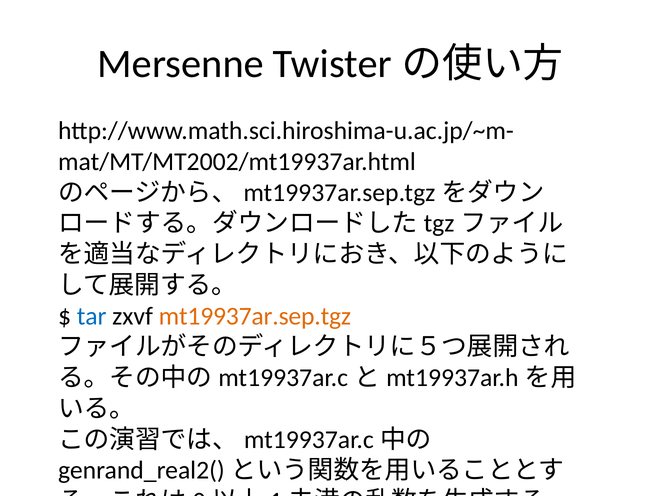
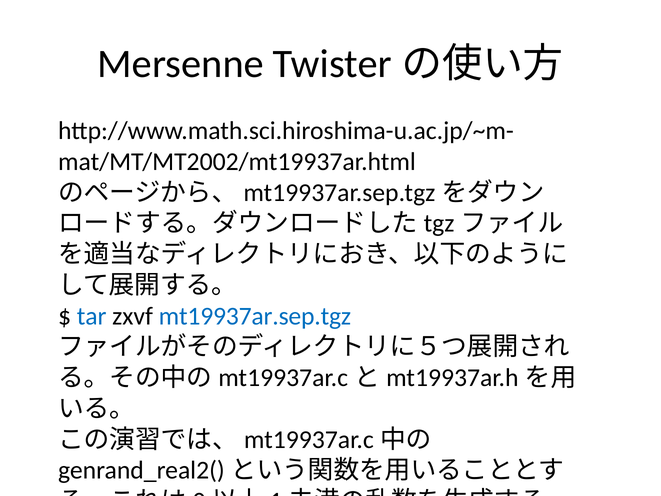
mt19937ar.sep.tgz colour: orange -> blue
